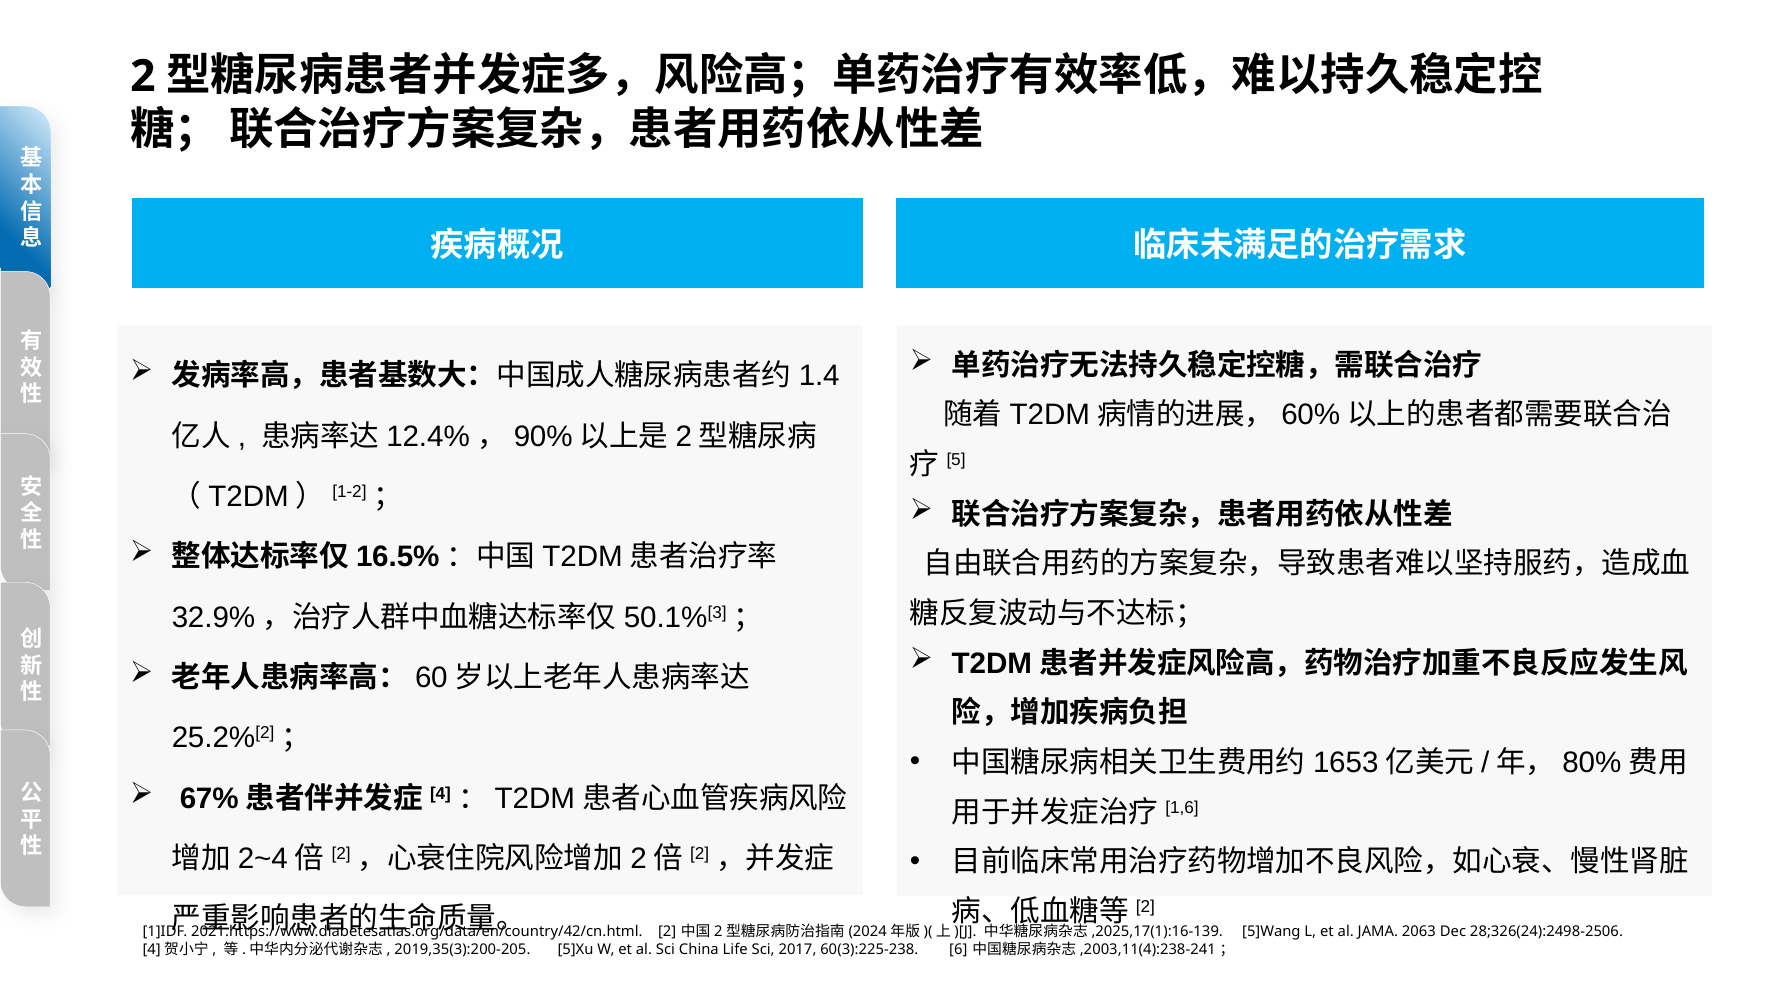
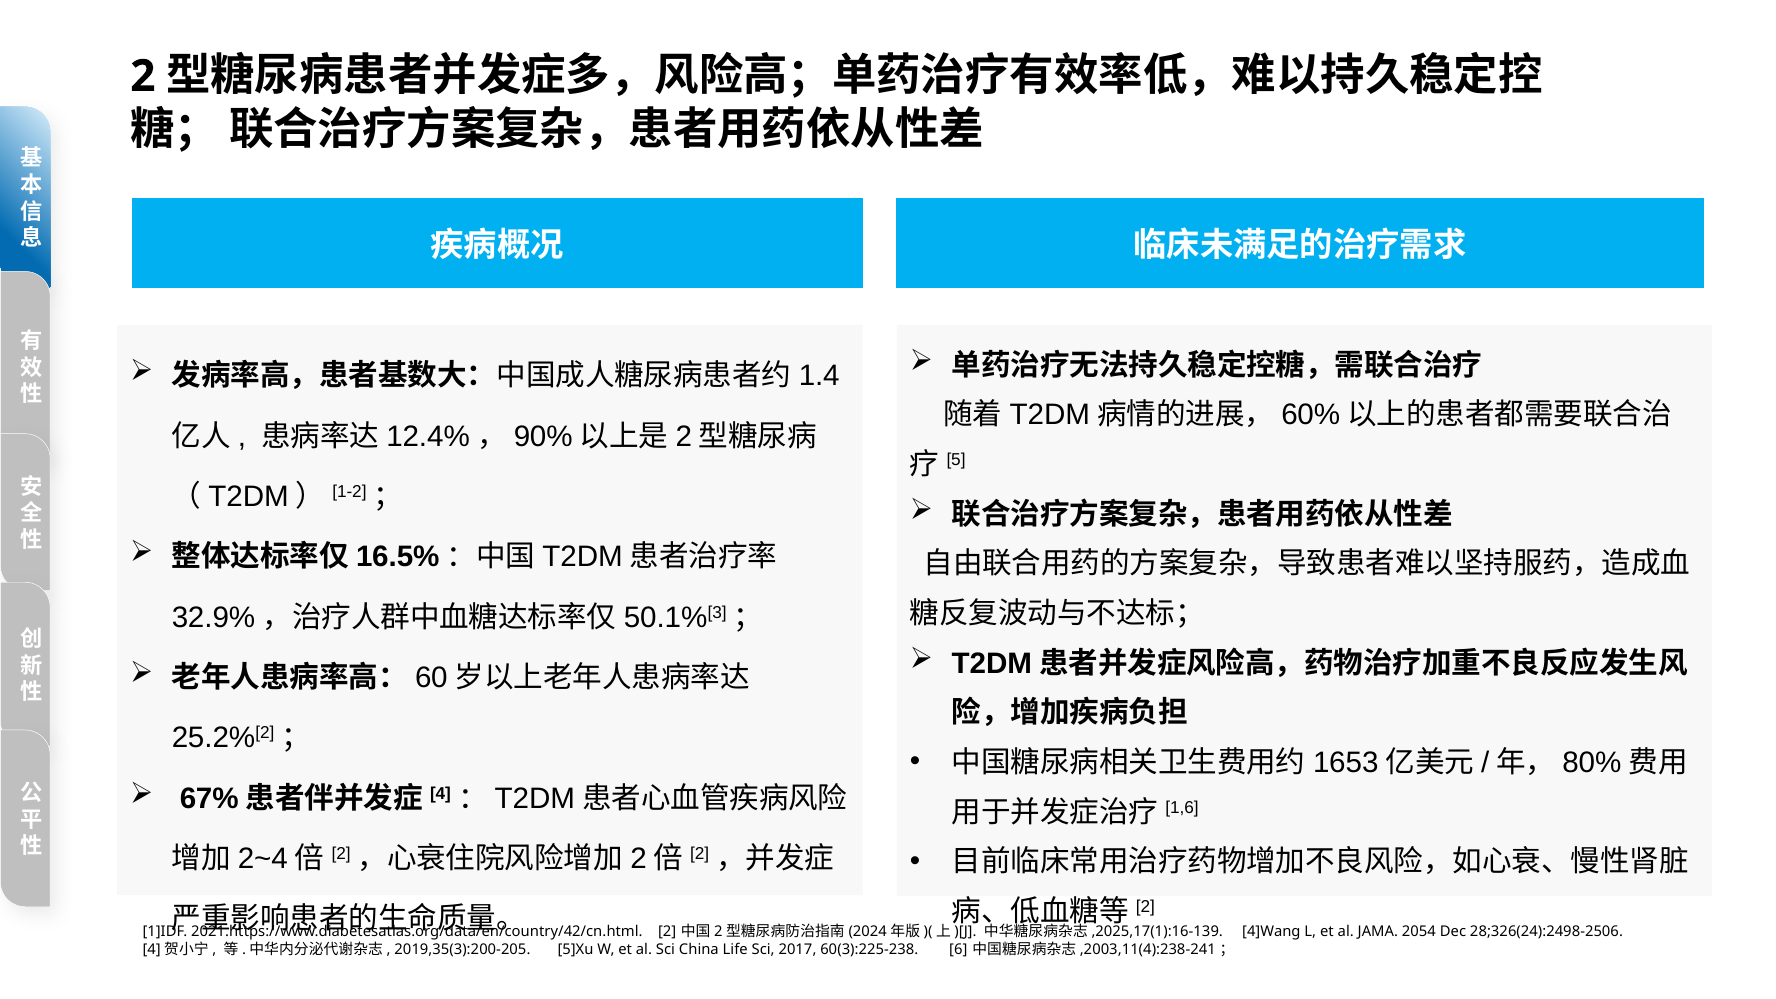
5]Wang: 5]Wang -> 4]Wang
2063: 2063 -> 2054
